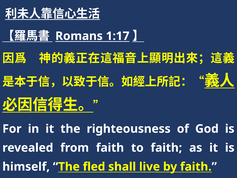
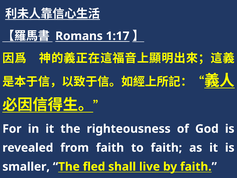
himself: himself -> smaller
